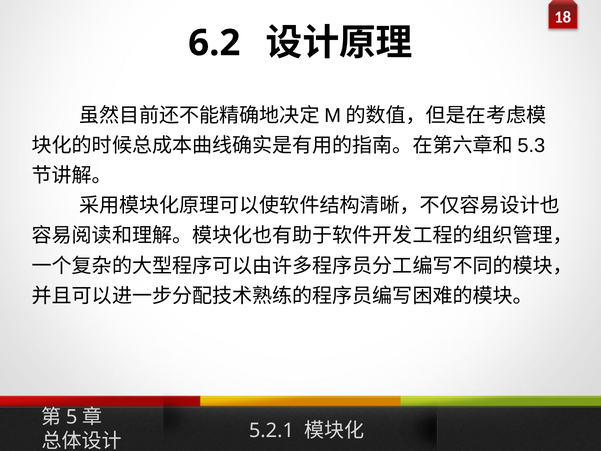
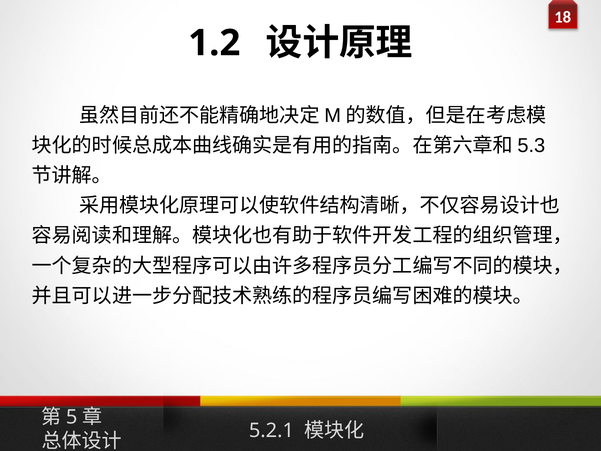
6.2: 6.2 -> 1.2
